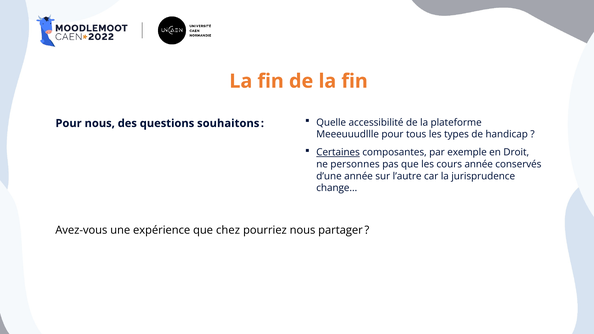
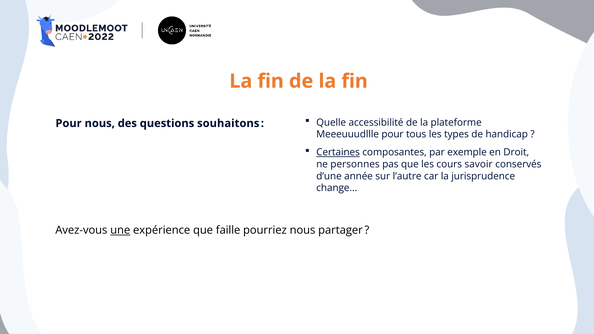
cours année: année -> savoir
une underline: none -> present
chez: chez -> faille
